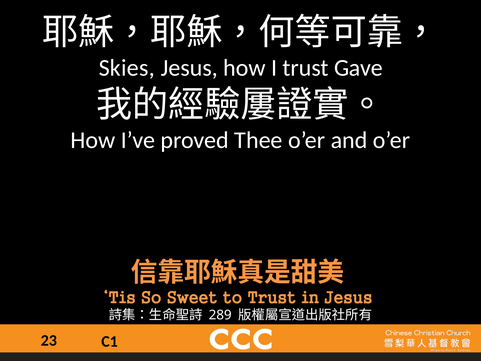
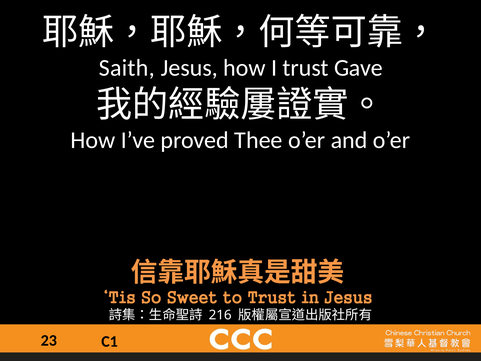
Skies: Skies -> Saith
289: 289 -> 216
